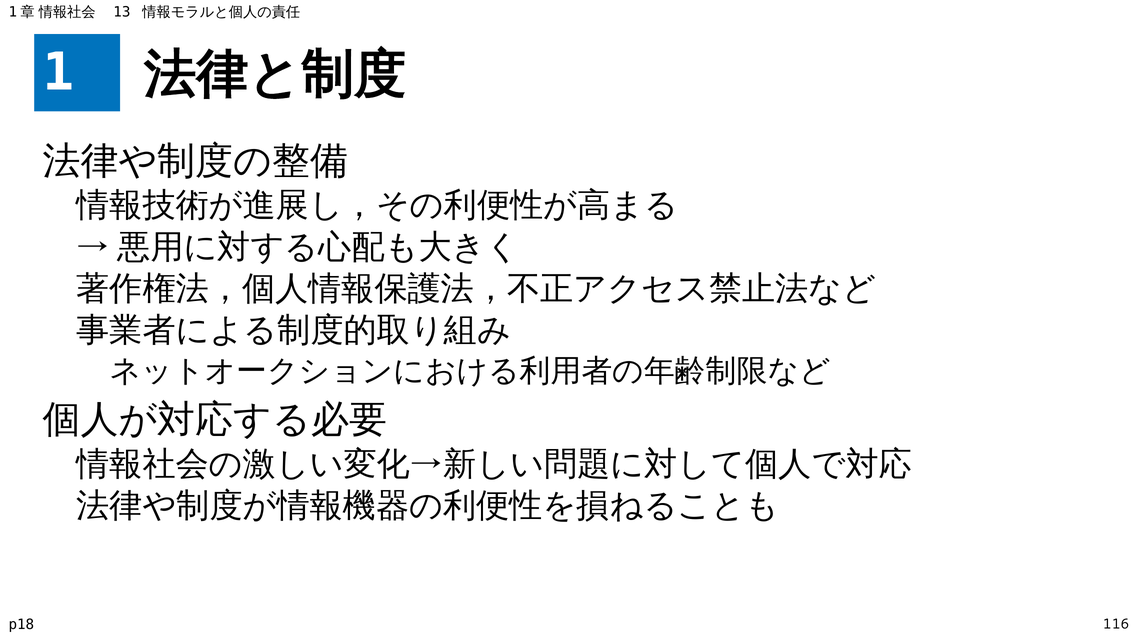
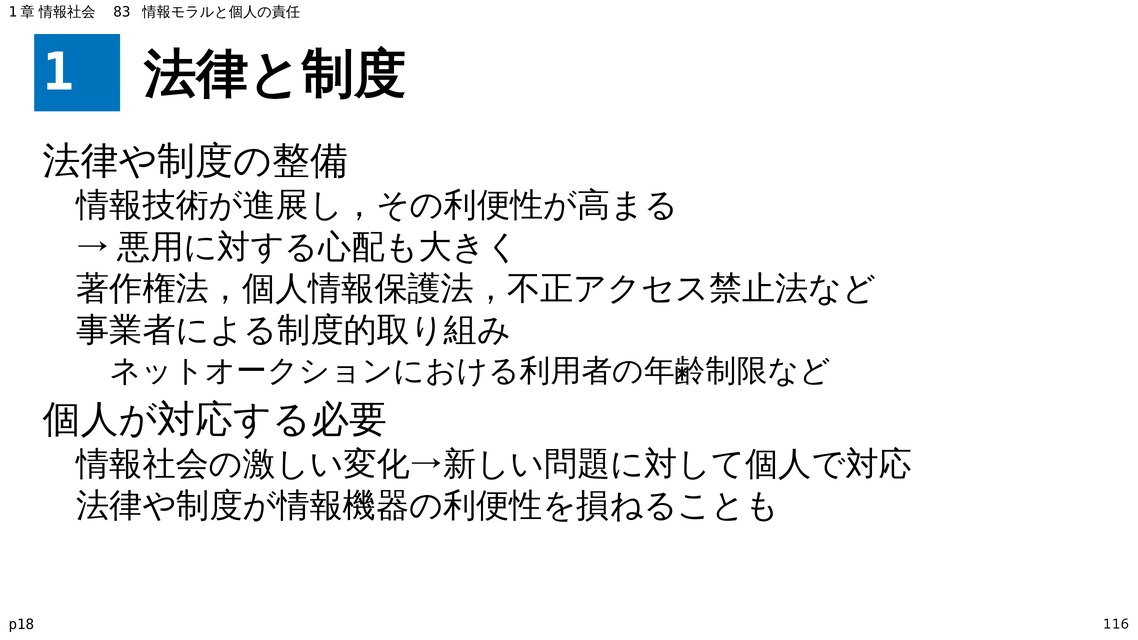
13: 13 -> 83
